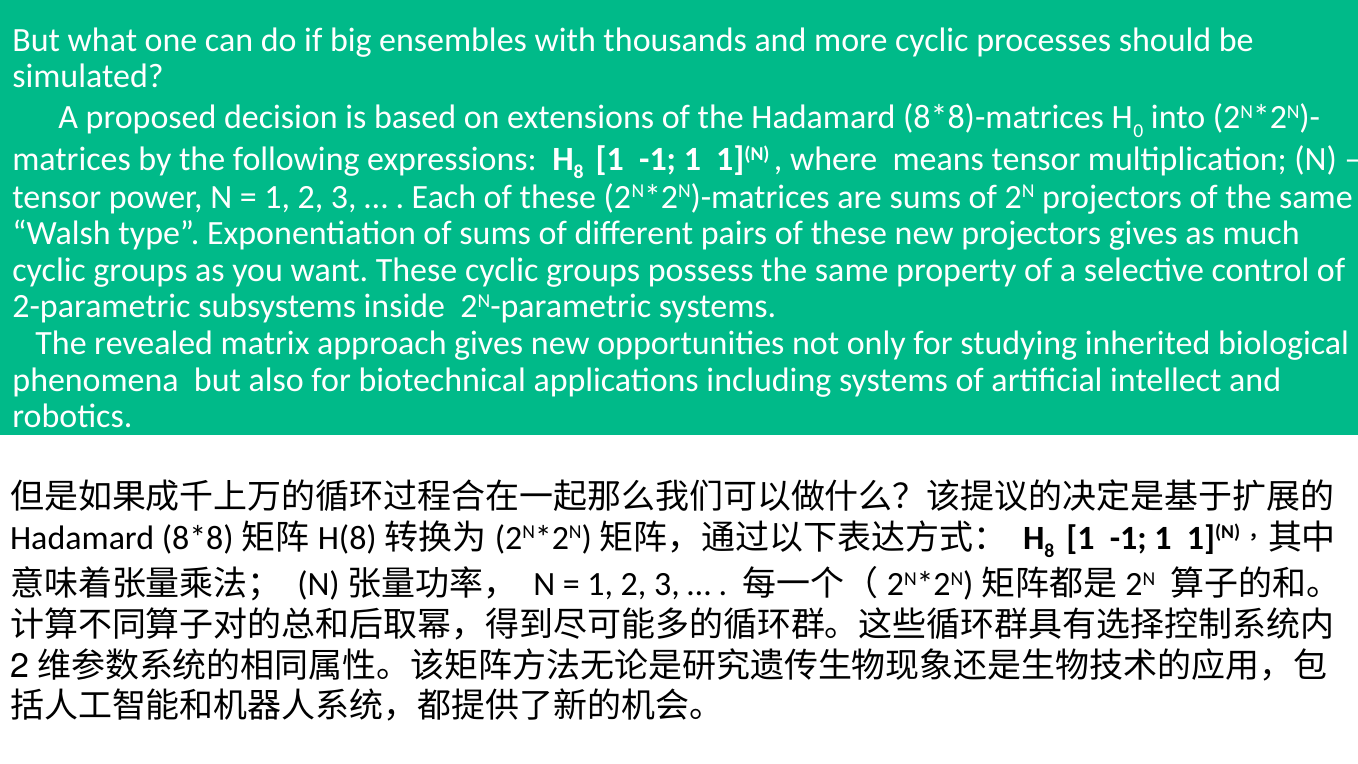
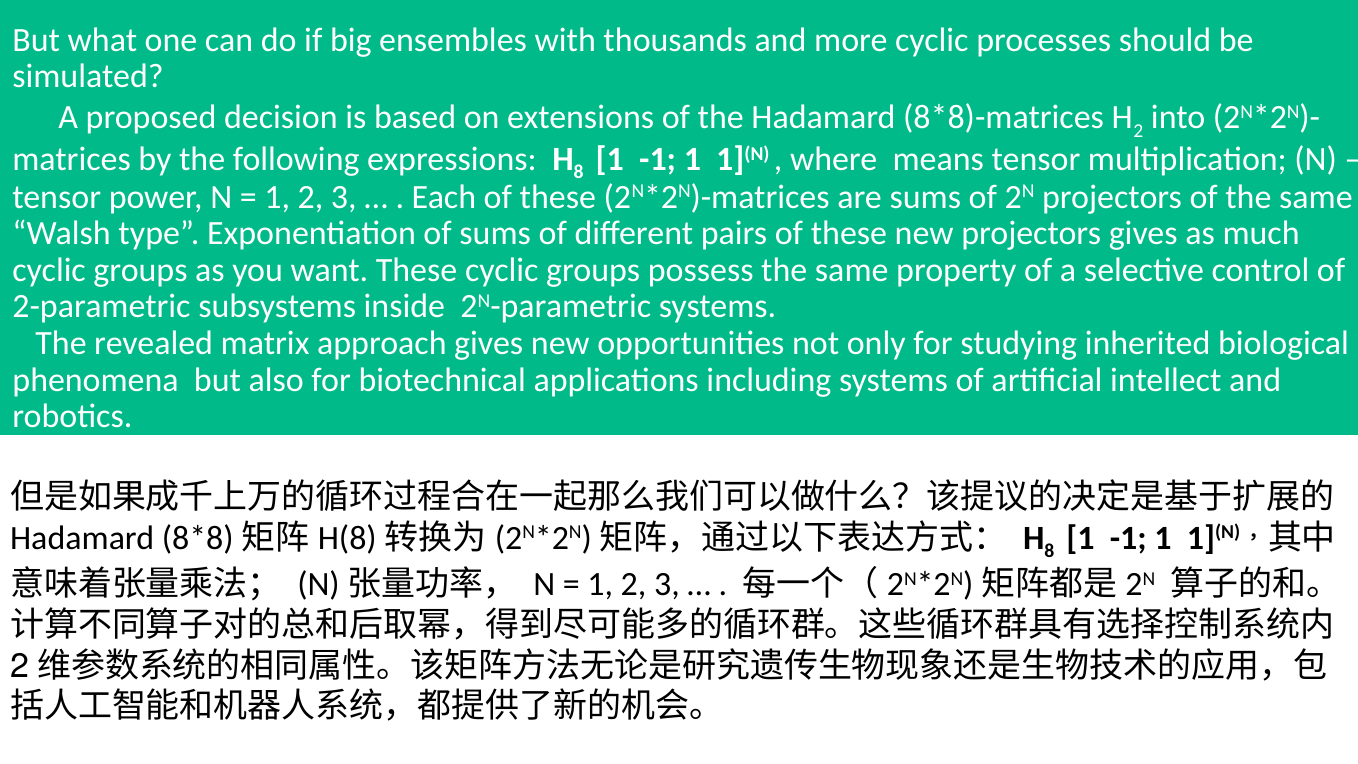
0 at (1138, 131): 0 -> 2
